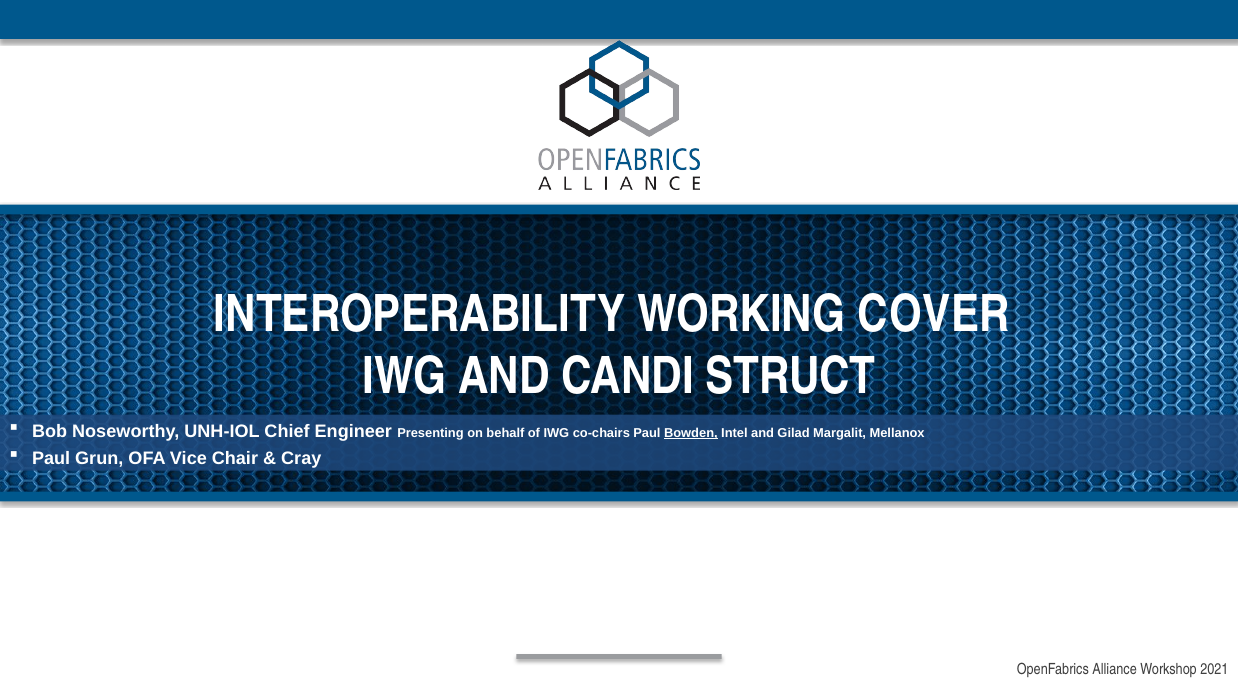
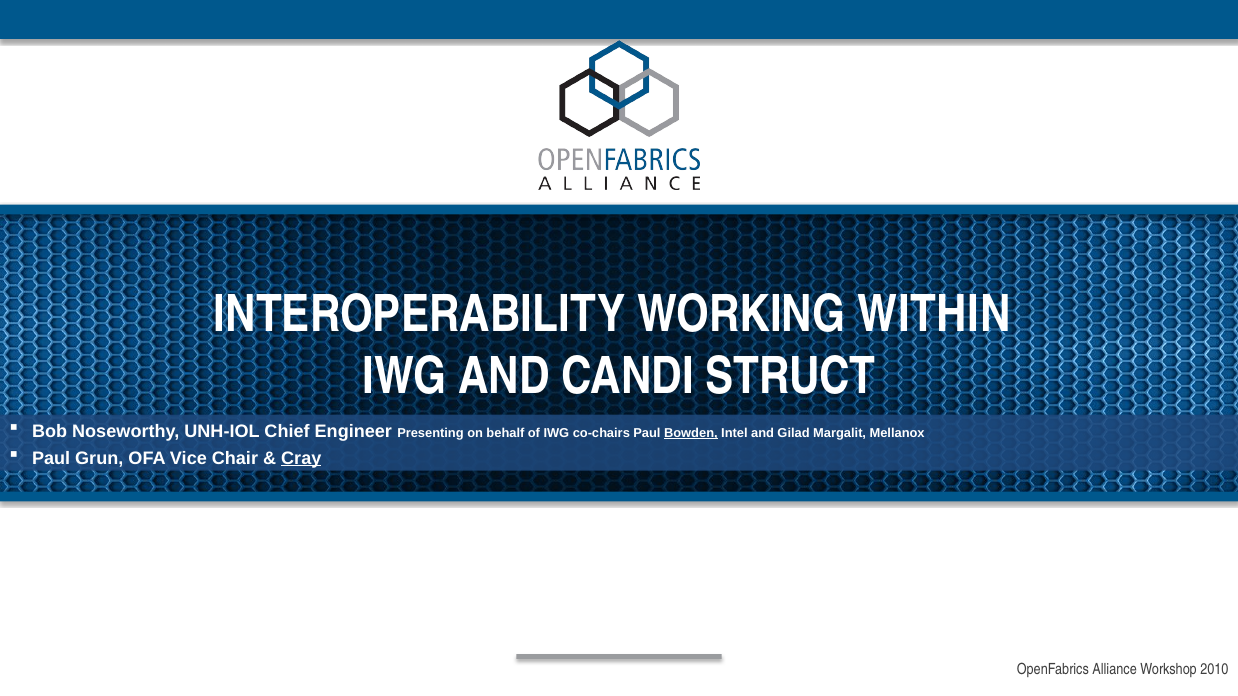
COVER: COVER -> WITHIN
Cray underline: none -> present
2021: 2021 -> 2010
